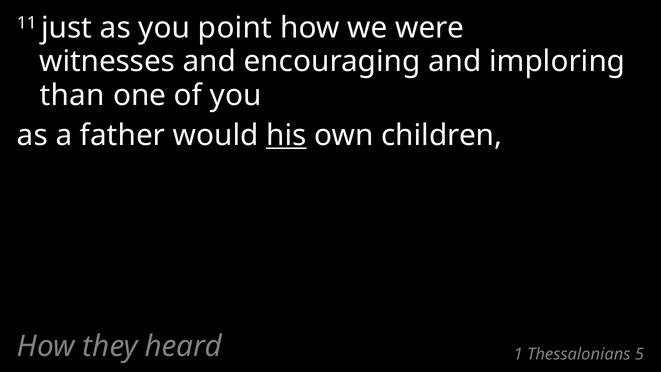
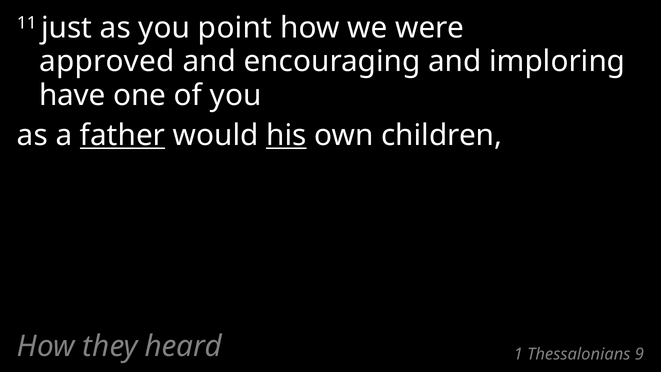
witnesses: witnesses -> approved
than: than -> have
father underline: none -> present
5: 5 -> 9
